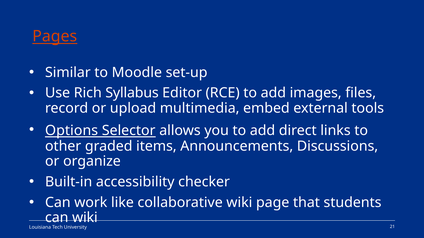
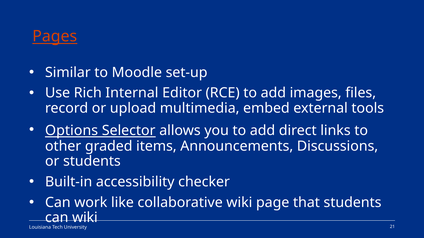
Syllabus: Syllabus -> Internal
or organize: organize -> students
